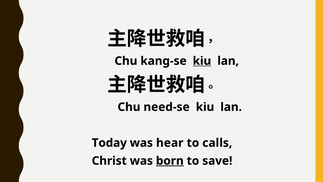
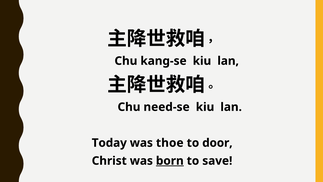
kiu at (202, 61) underline: present -> none
hear: hear -> thoe
calls: calls -> door
